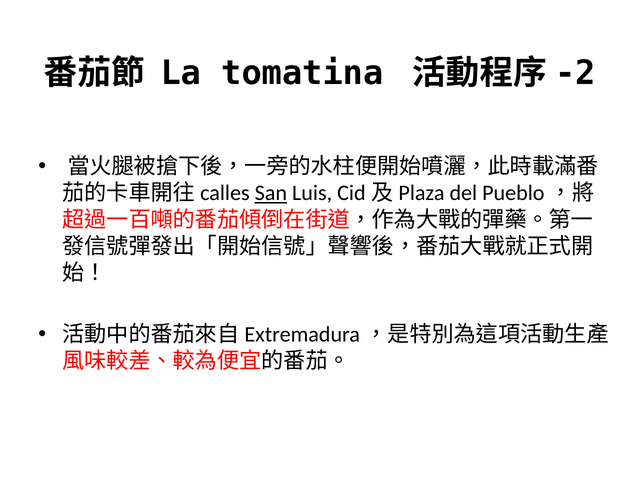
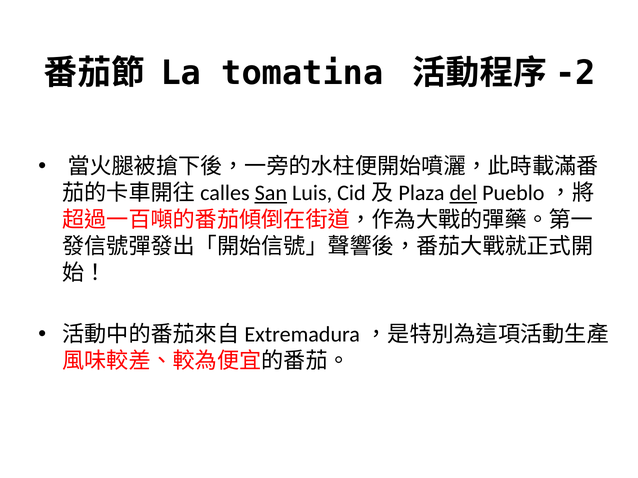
del underline: none -> present
